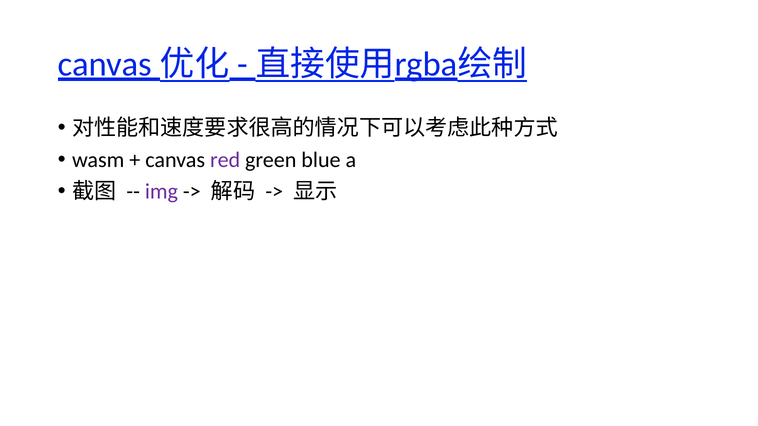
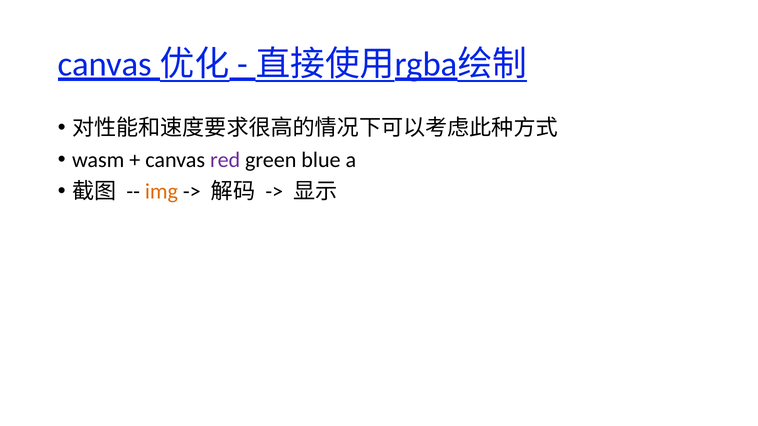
img colour: purple -> orange
